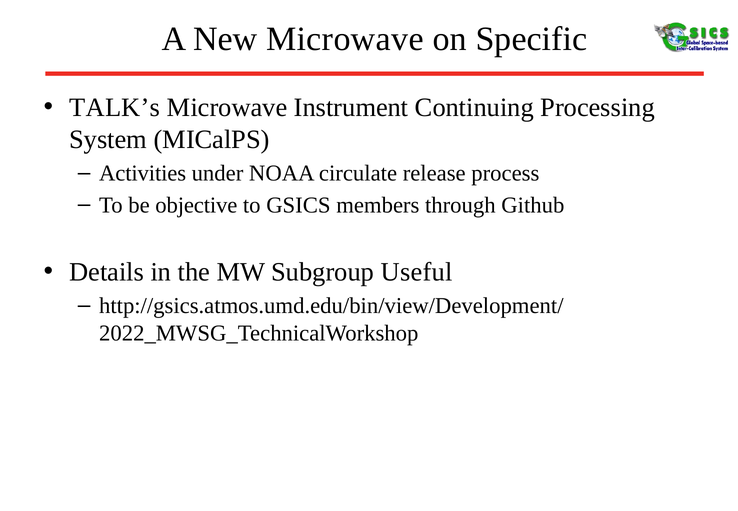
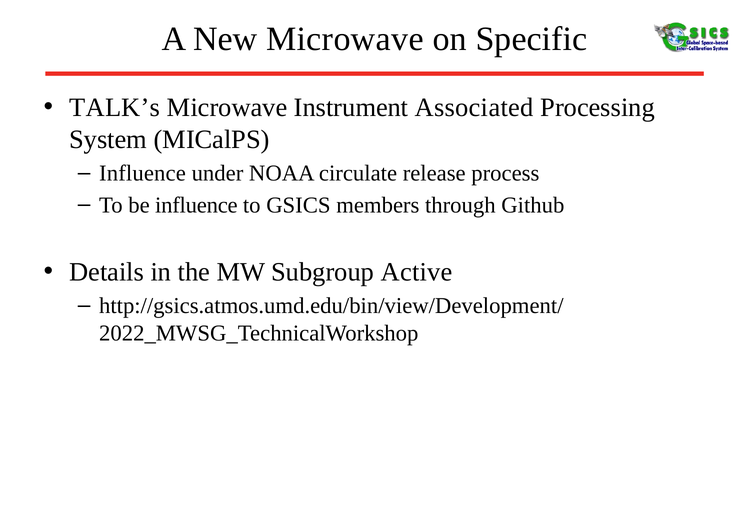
Continuing: Continuing -> Associated
Activities at (143, 173): Activities -> Influence
be objective: objective -> influence
Useful: Useful -> Active
